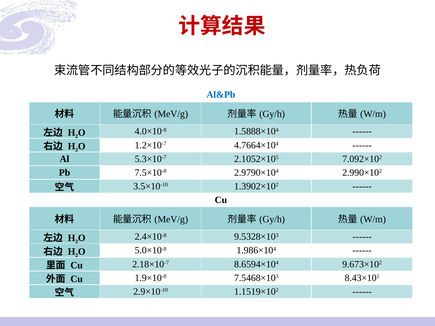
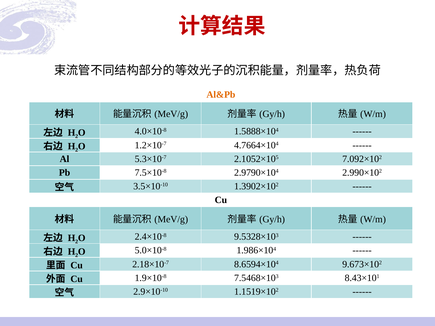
Al&Pb colour: blue -> orange
